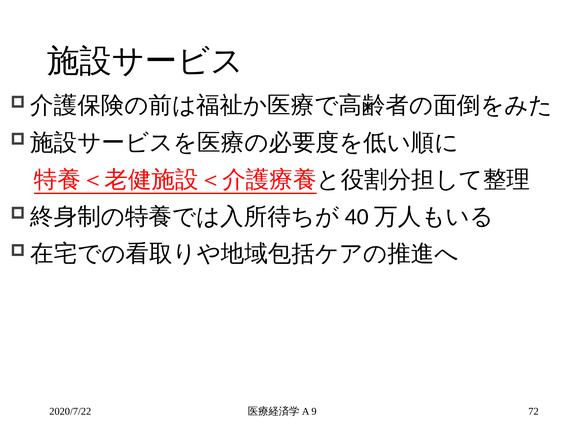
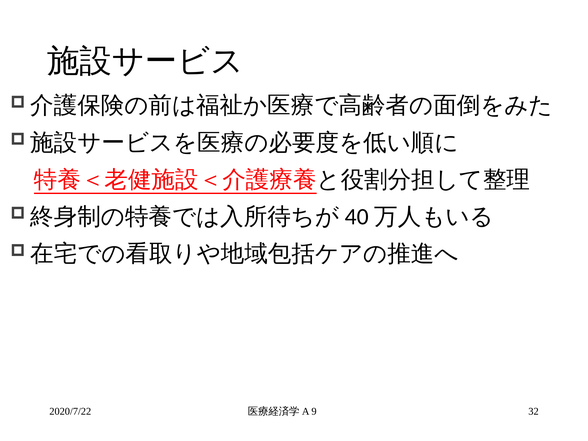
72: 72 -> 32
